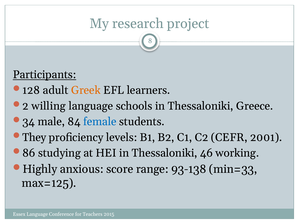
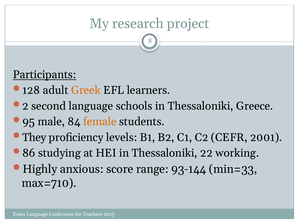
willing: willing -> second
34: 34 -> 95
female colour: blue -> orange
46: 46 -> 22
93-138: 93-138 -> 93-144
max=125: max=125 -> max=710
